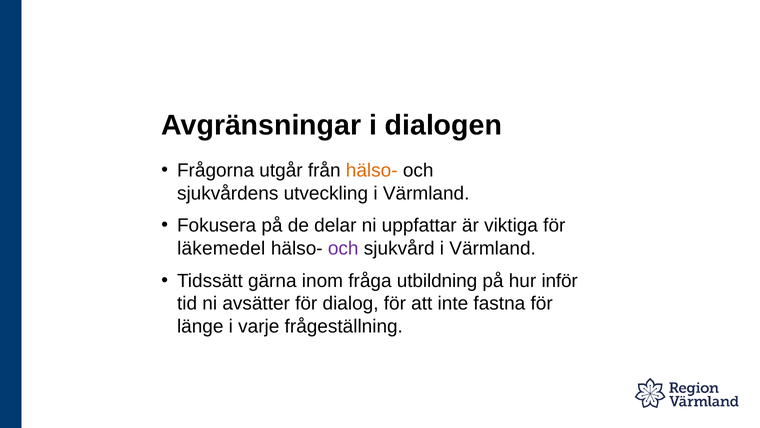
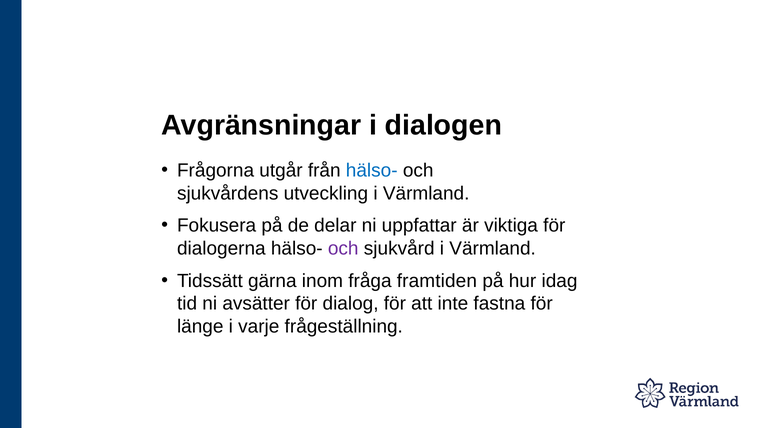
hälso- at (372, 170) colour: orange -> blue
läkemedel: läkemedel -> dialogerna
utbildning: utbildning -> framtiden
inför: inför -> idag
